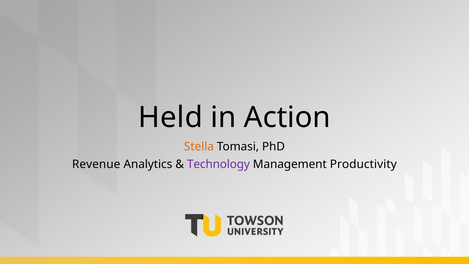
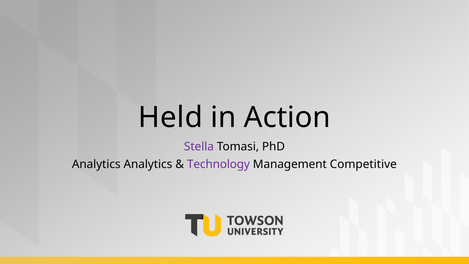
Stella colour: orange -> purple
Revenue at (96, 164): Revenue -> Analytics
Productivity: Productivity -> Competitive
